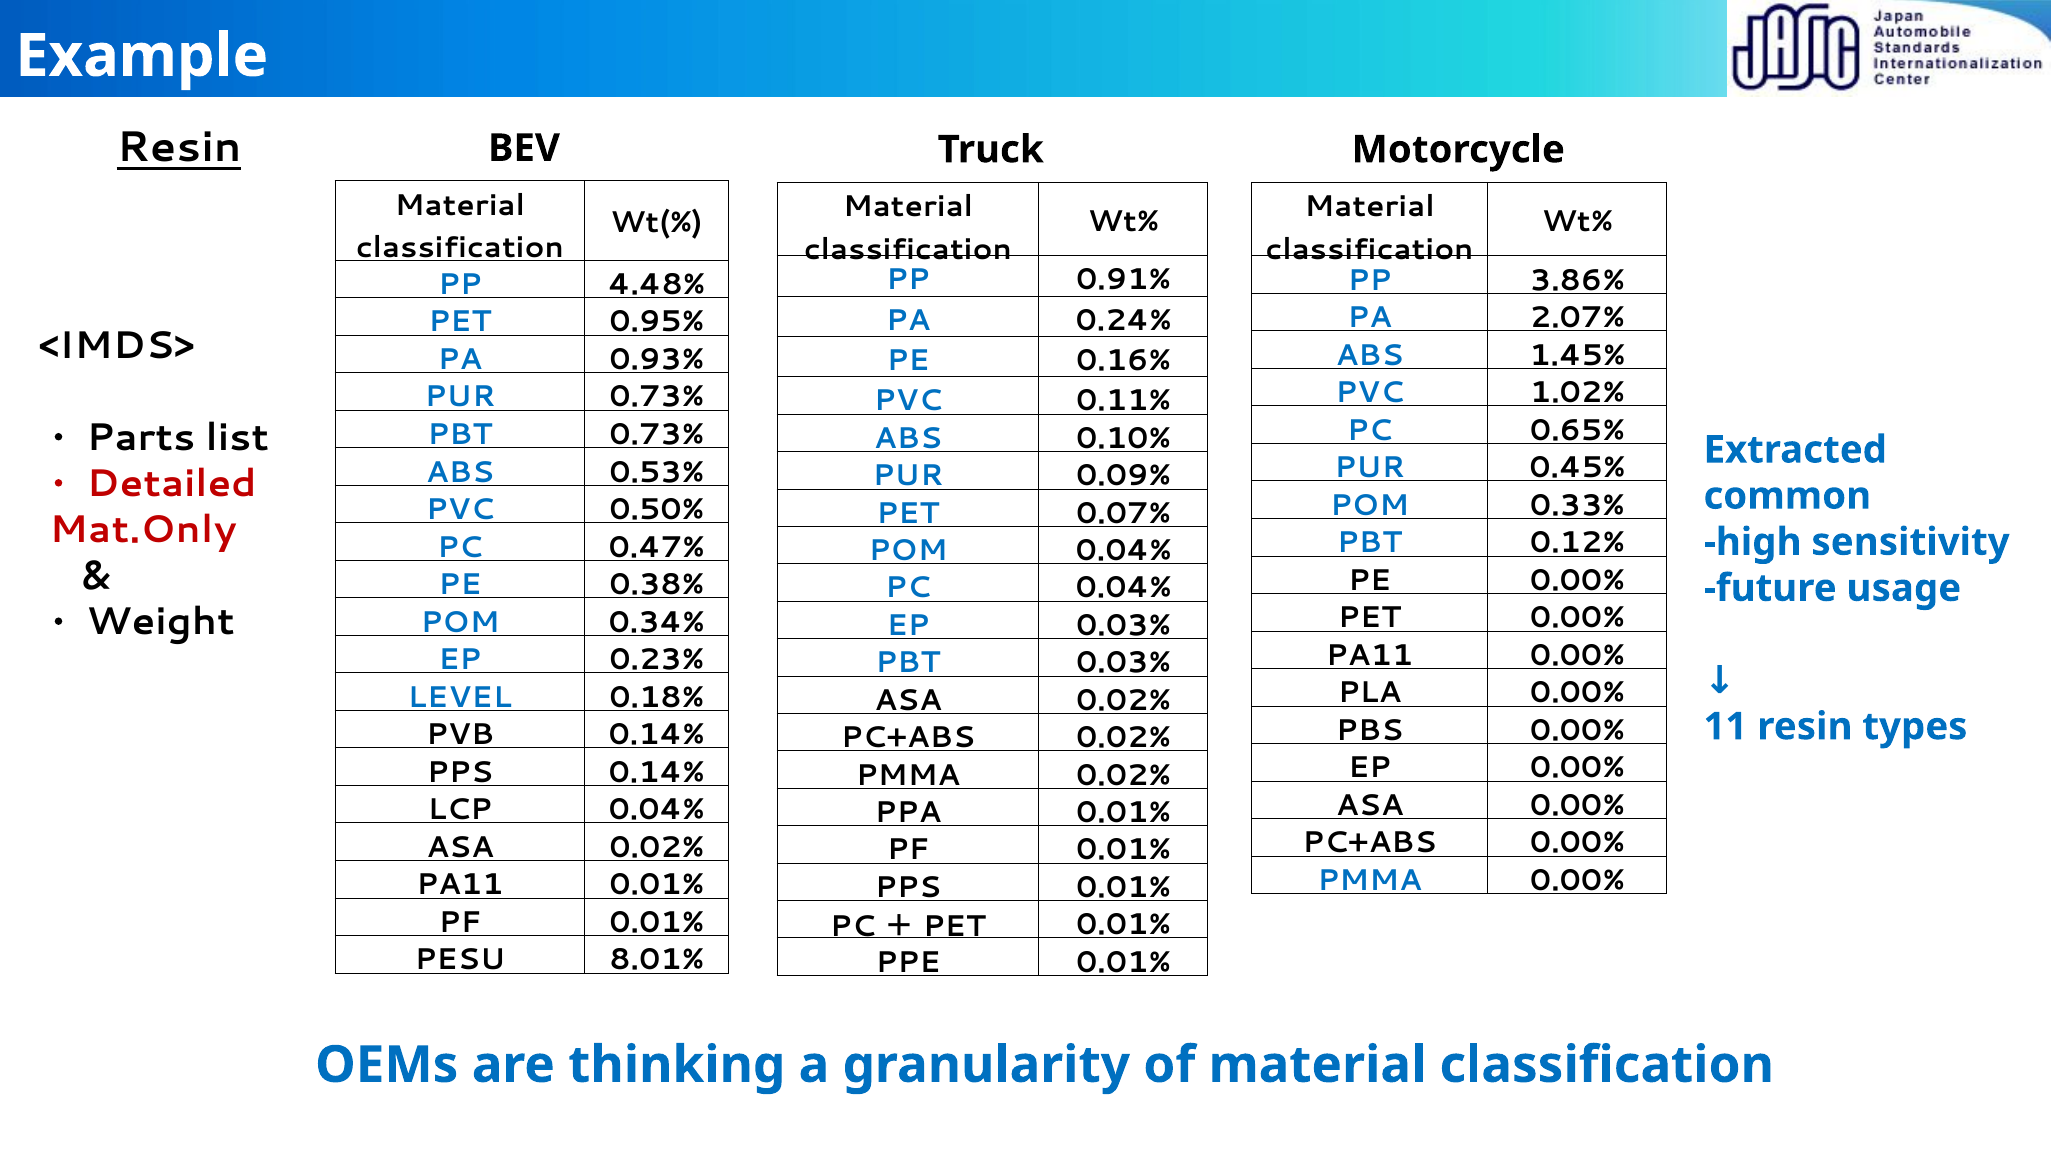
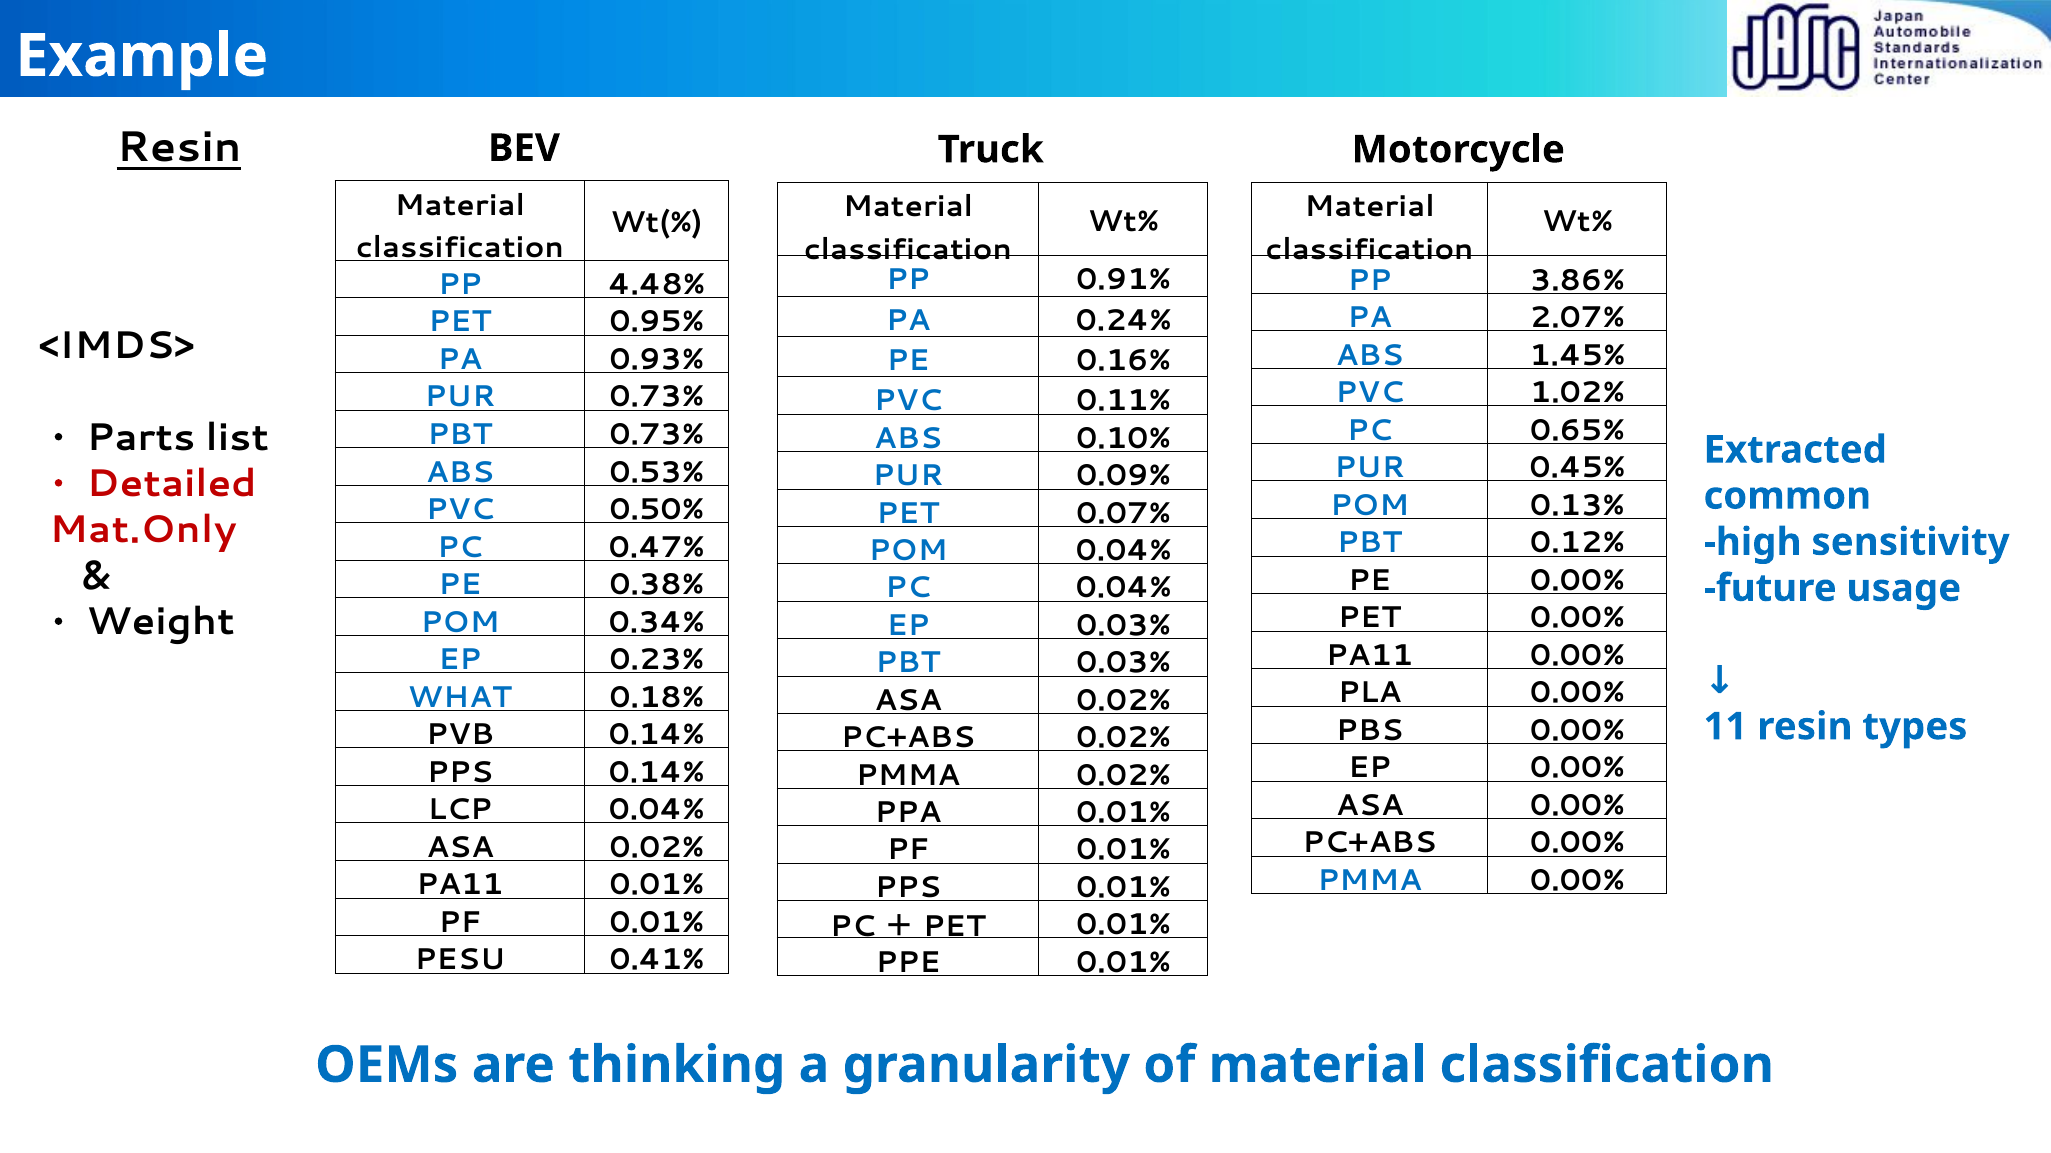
0.33%: 0.33% -> 0.13%
LEVEL: LEVEL -> WHAT
8.01%: 8.01% -> 0.41%
